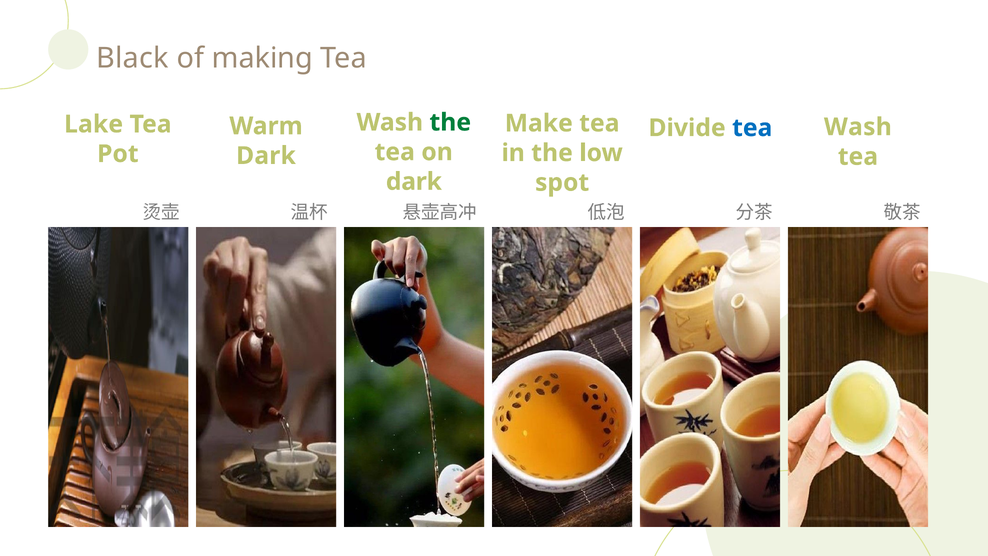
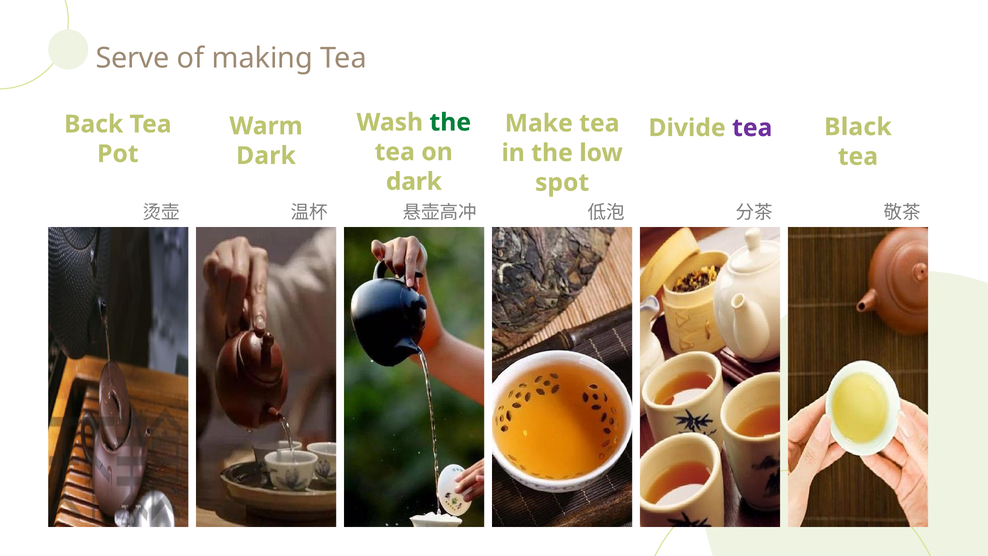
Black: Black -> Serve
Lake: Lake -> Back
Wash at (858, 127): Wash -> Black
tea at (752, 128) colour: blue -> purple
